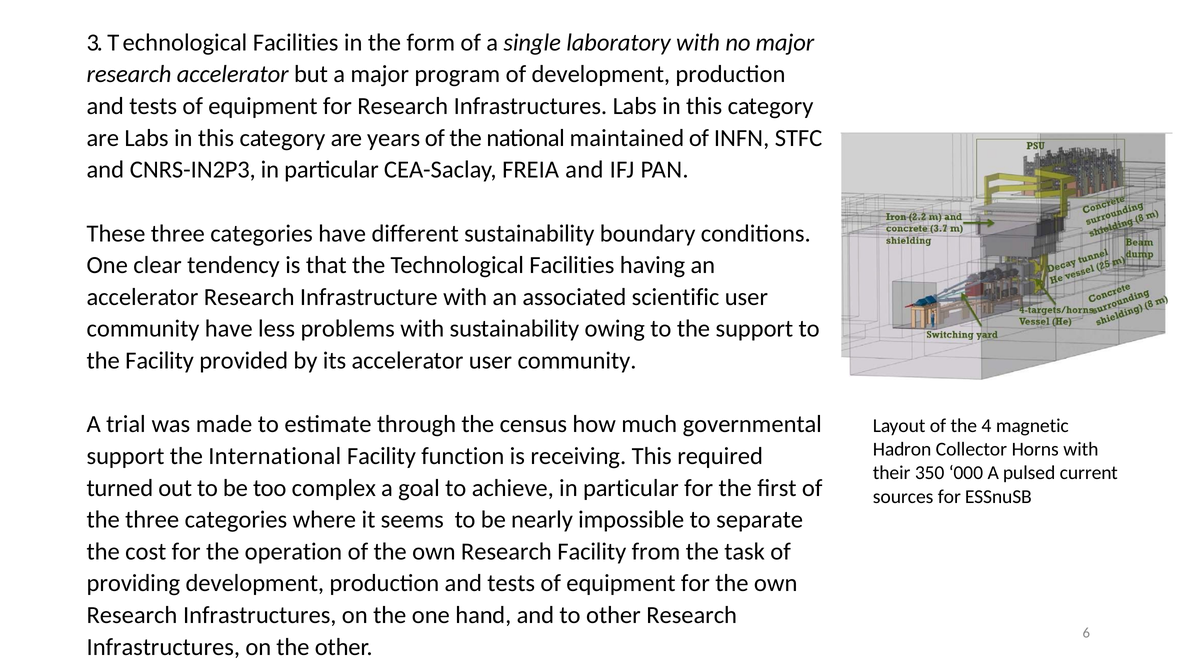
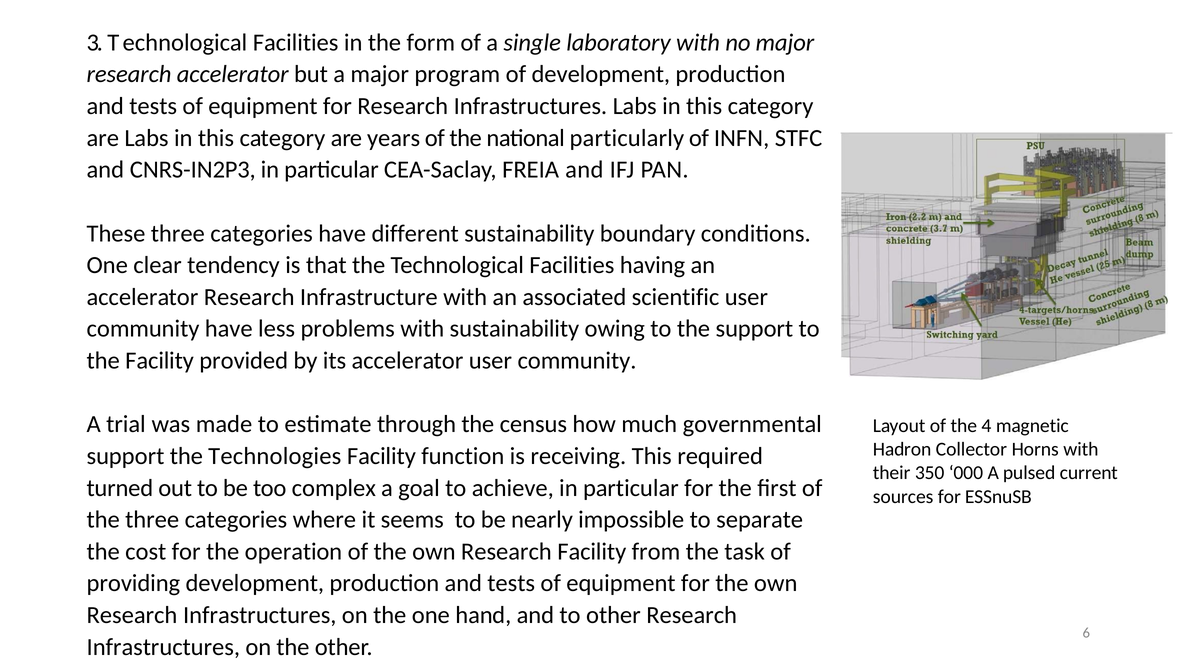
maintained: maintained -> particularly
International: International -> Technologies
